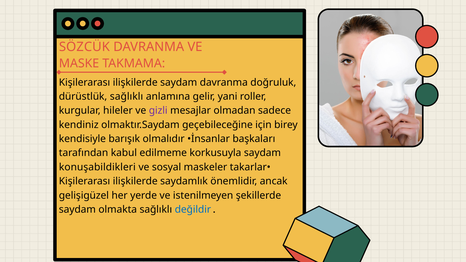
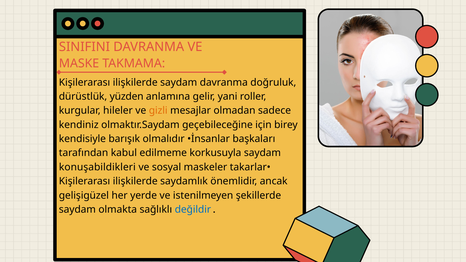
SÖZCÜK: SÖZCÜK -> SINIFINI
dürüstlük sağlıklı: sağlıklı -> yüzden
gizli colour: purple -> orange
